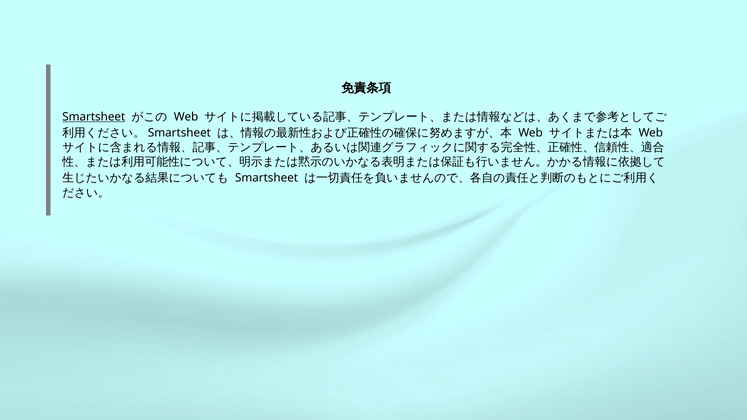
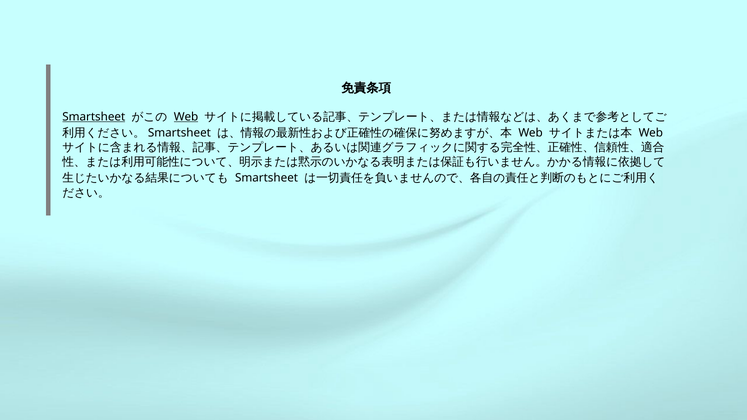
Web at (186, 117) underline: none -> present
